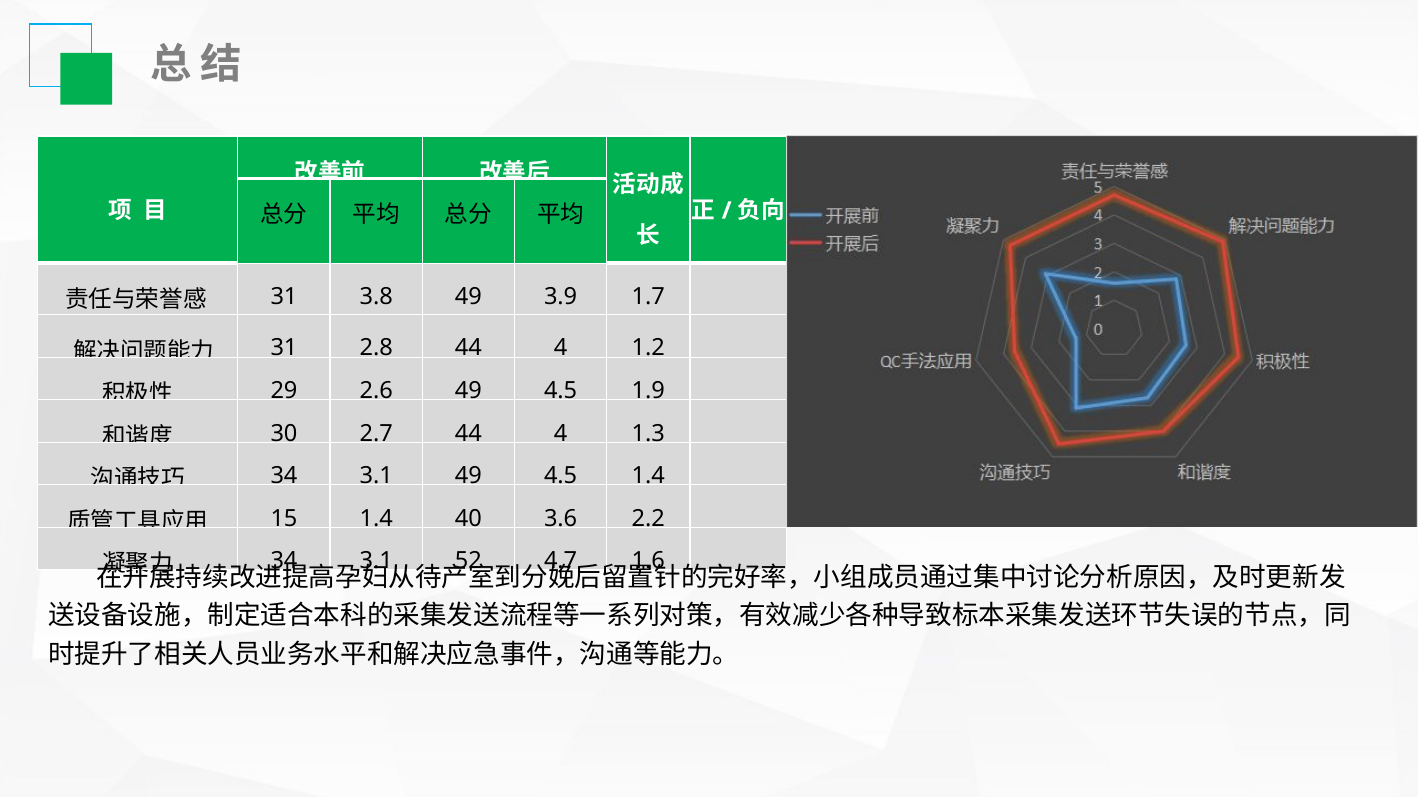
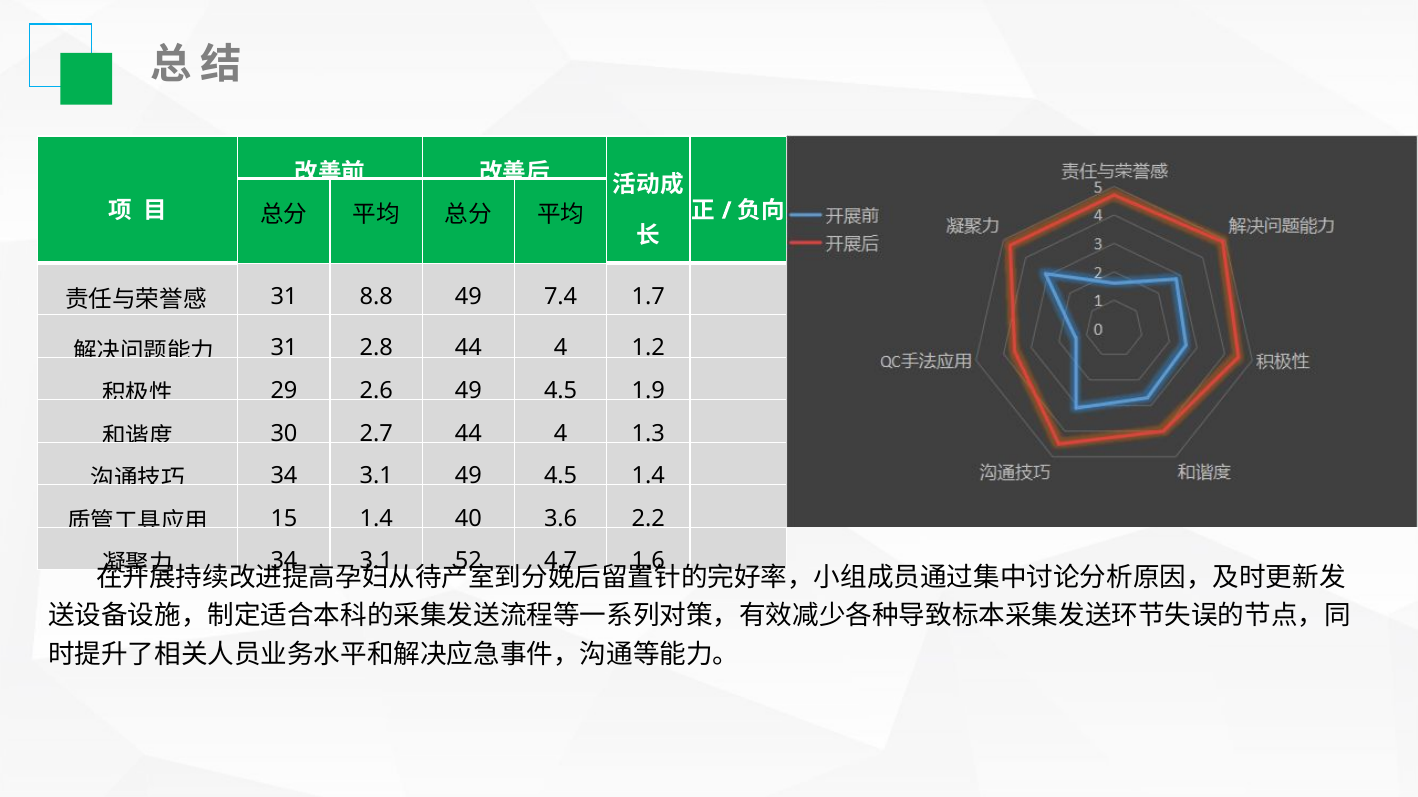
3.8: 3.8 -> 8.8
3.9: 3.9 -> 7.4
